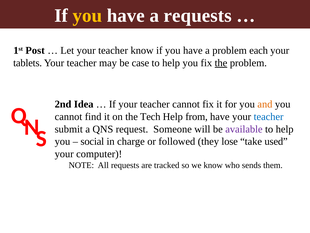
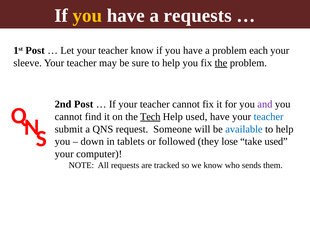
tablets: tablets -> sleeve
case: case -> sure
2nd Idea: Idea -> Post
and colour: orange -> purple
Tech underline: none -> present
Help from: from -> used
available colour: purple -> blue
social: social -> down
charge: charge -> tablets
